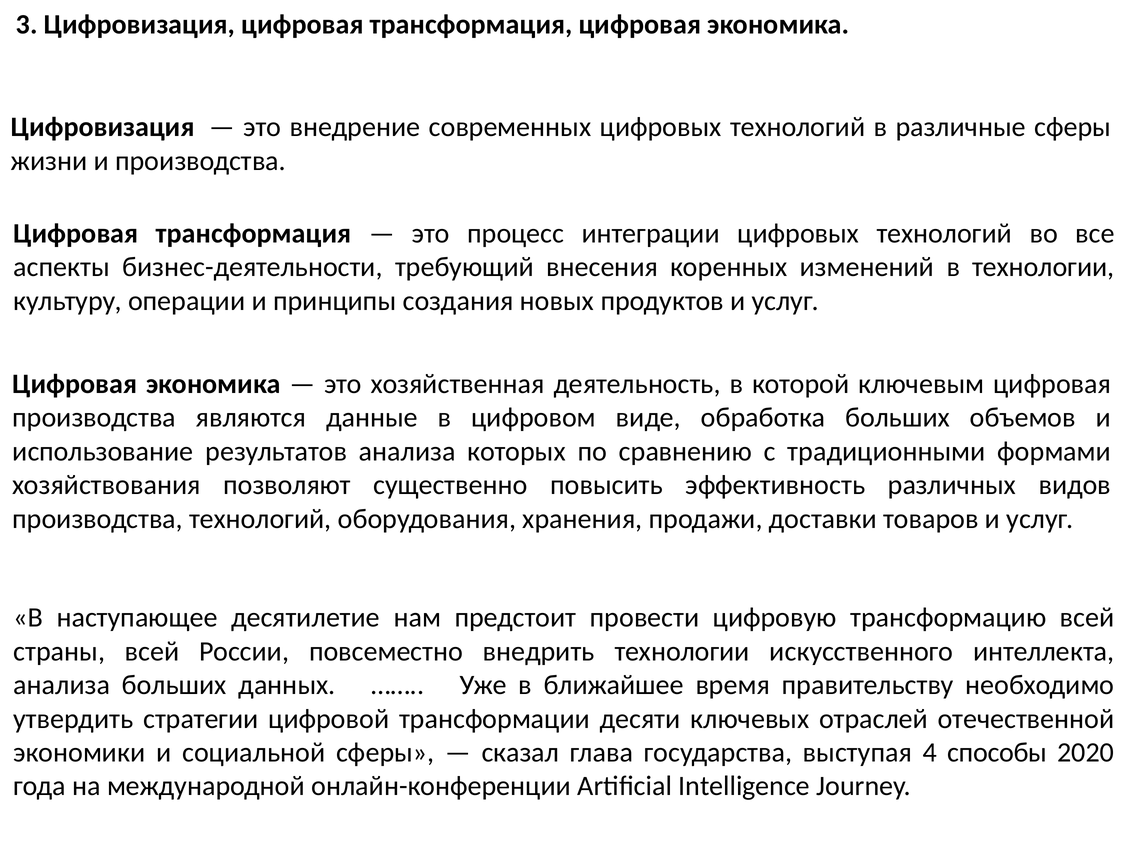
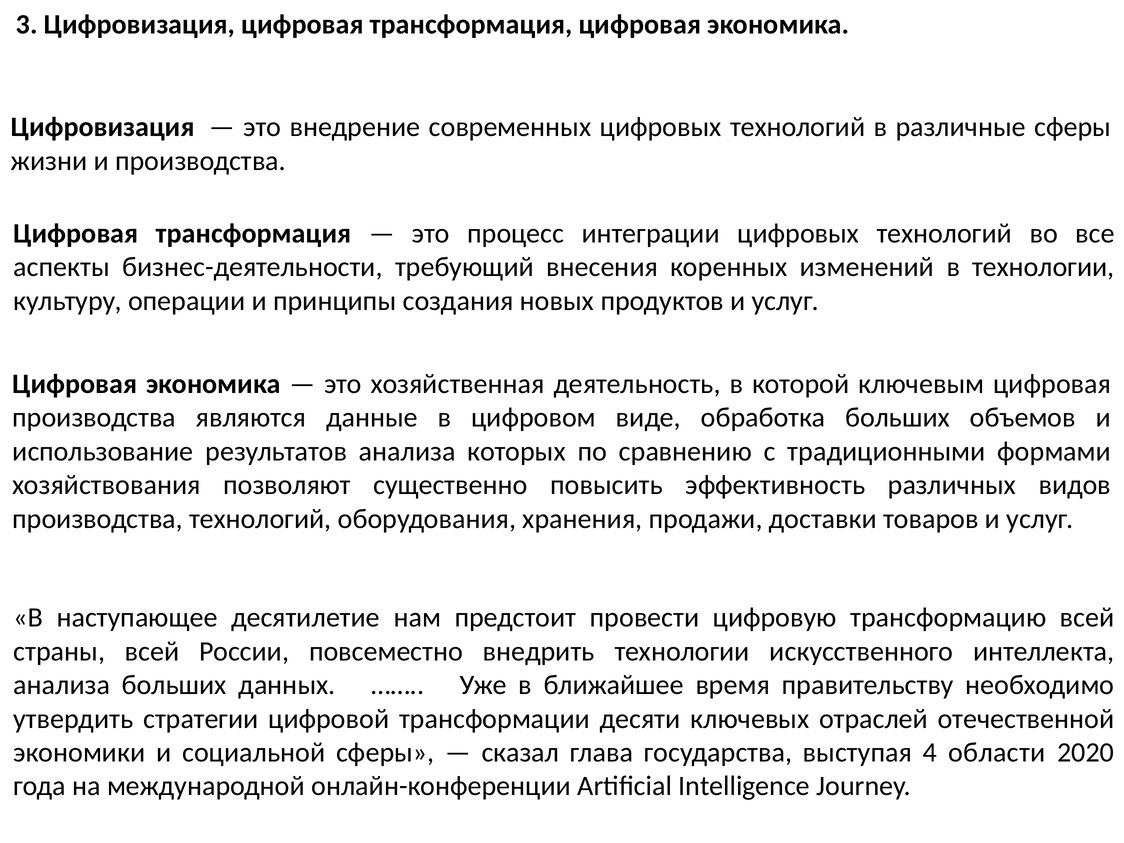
способы: способы -> области
